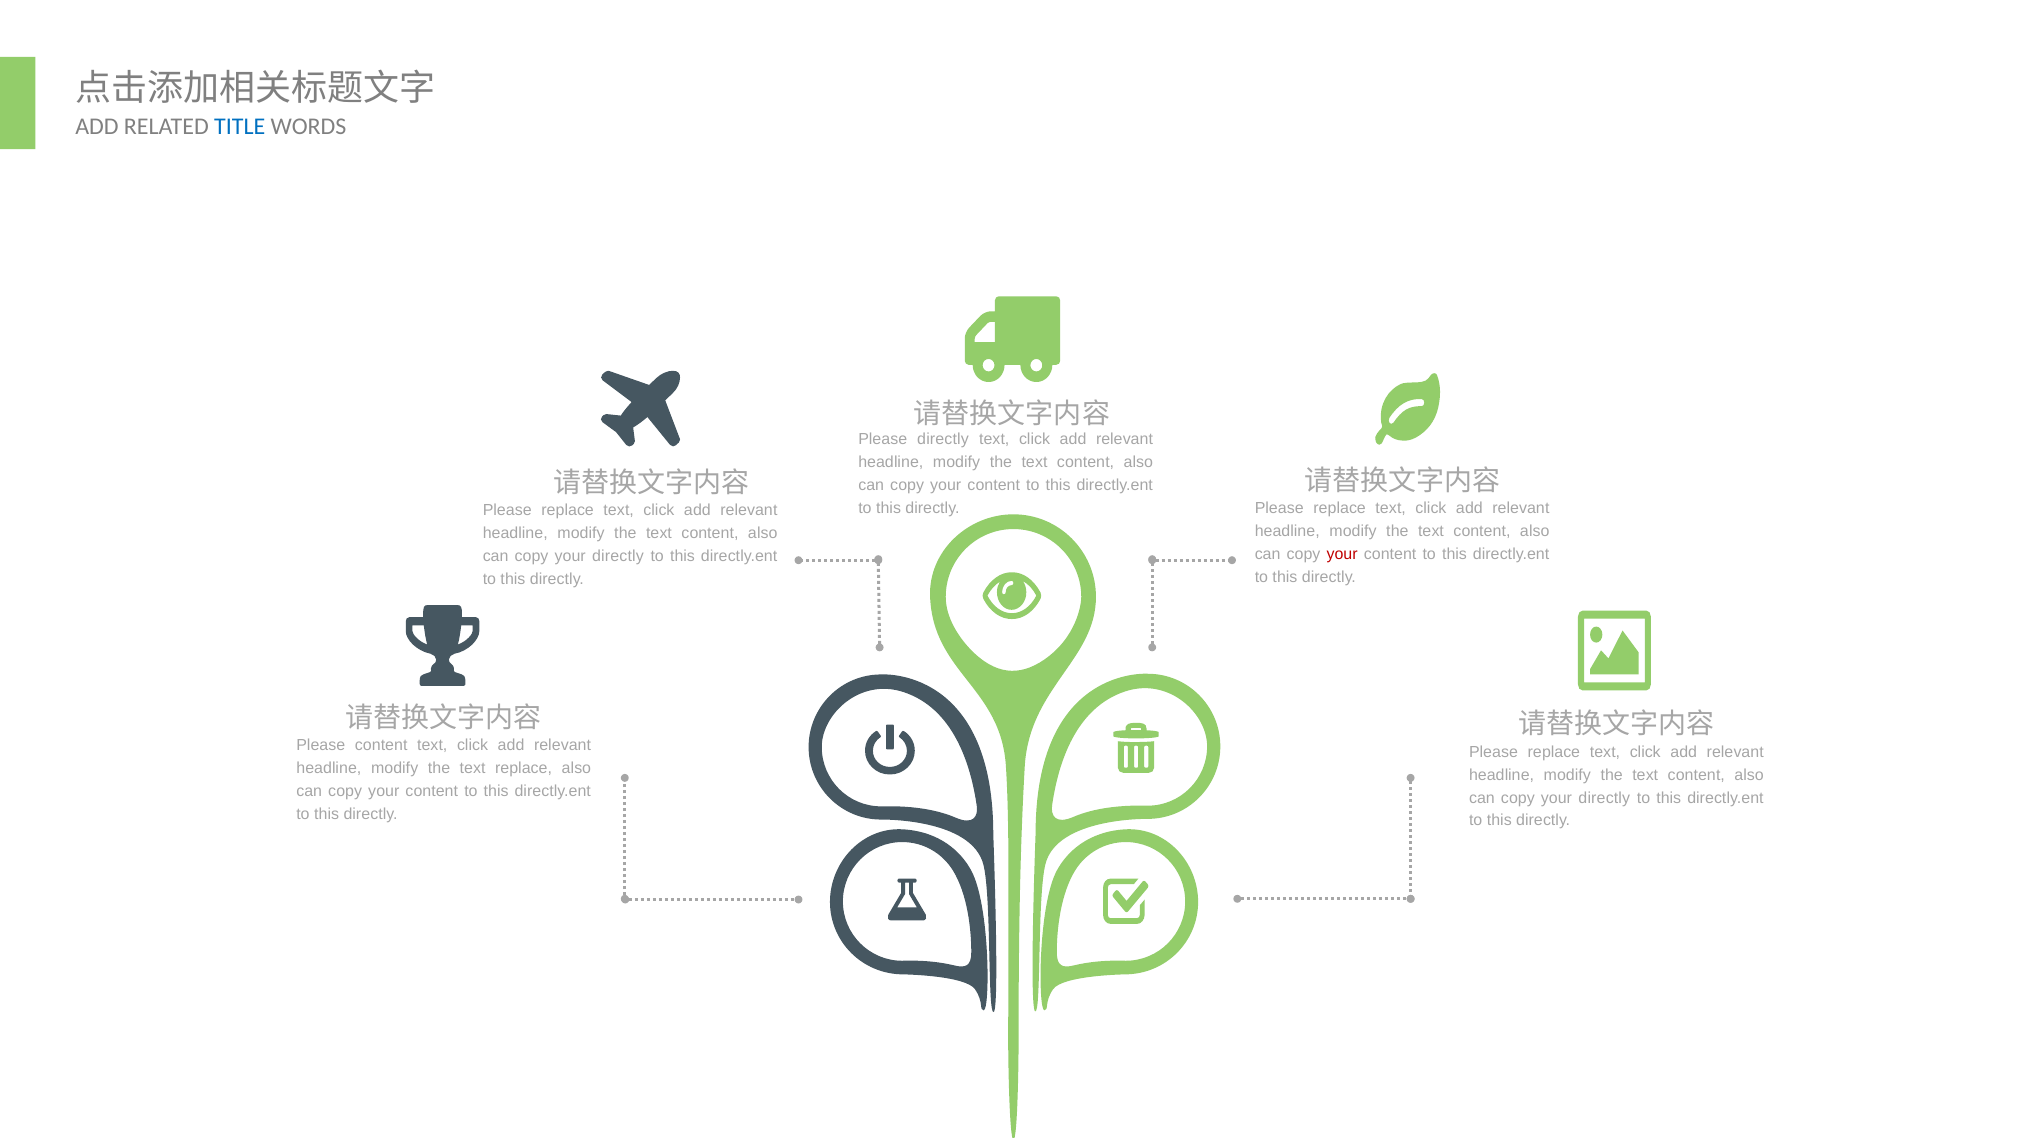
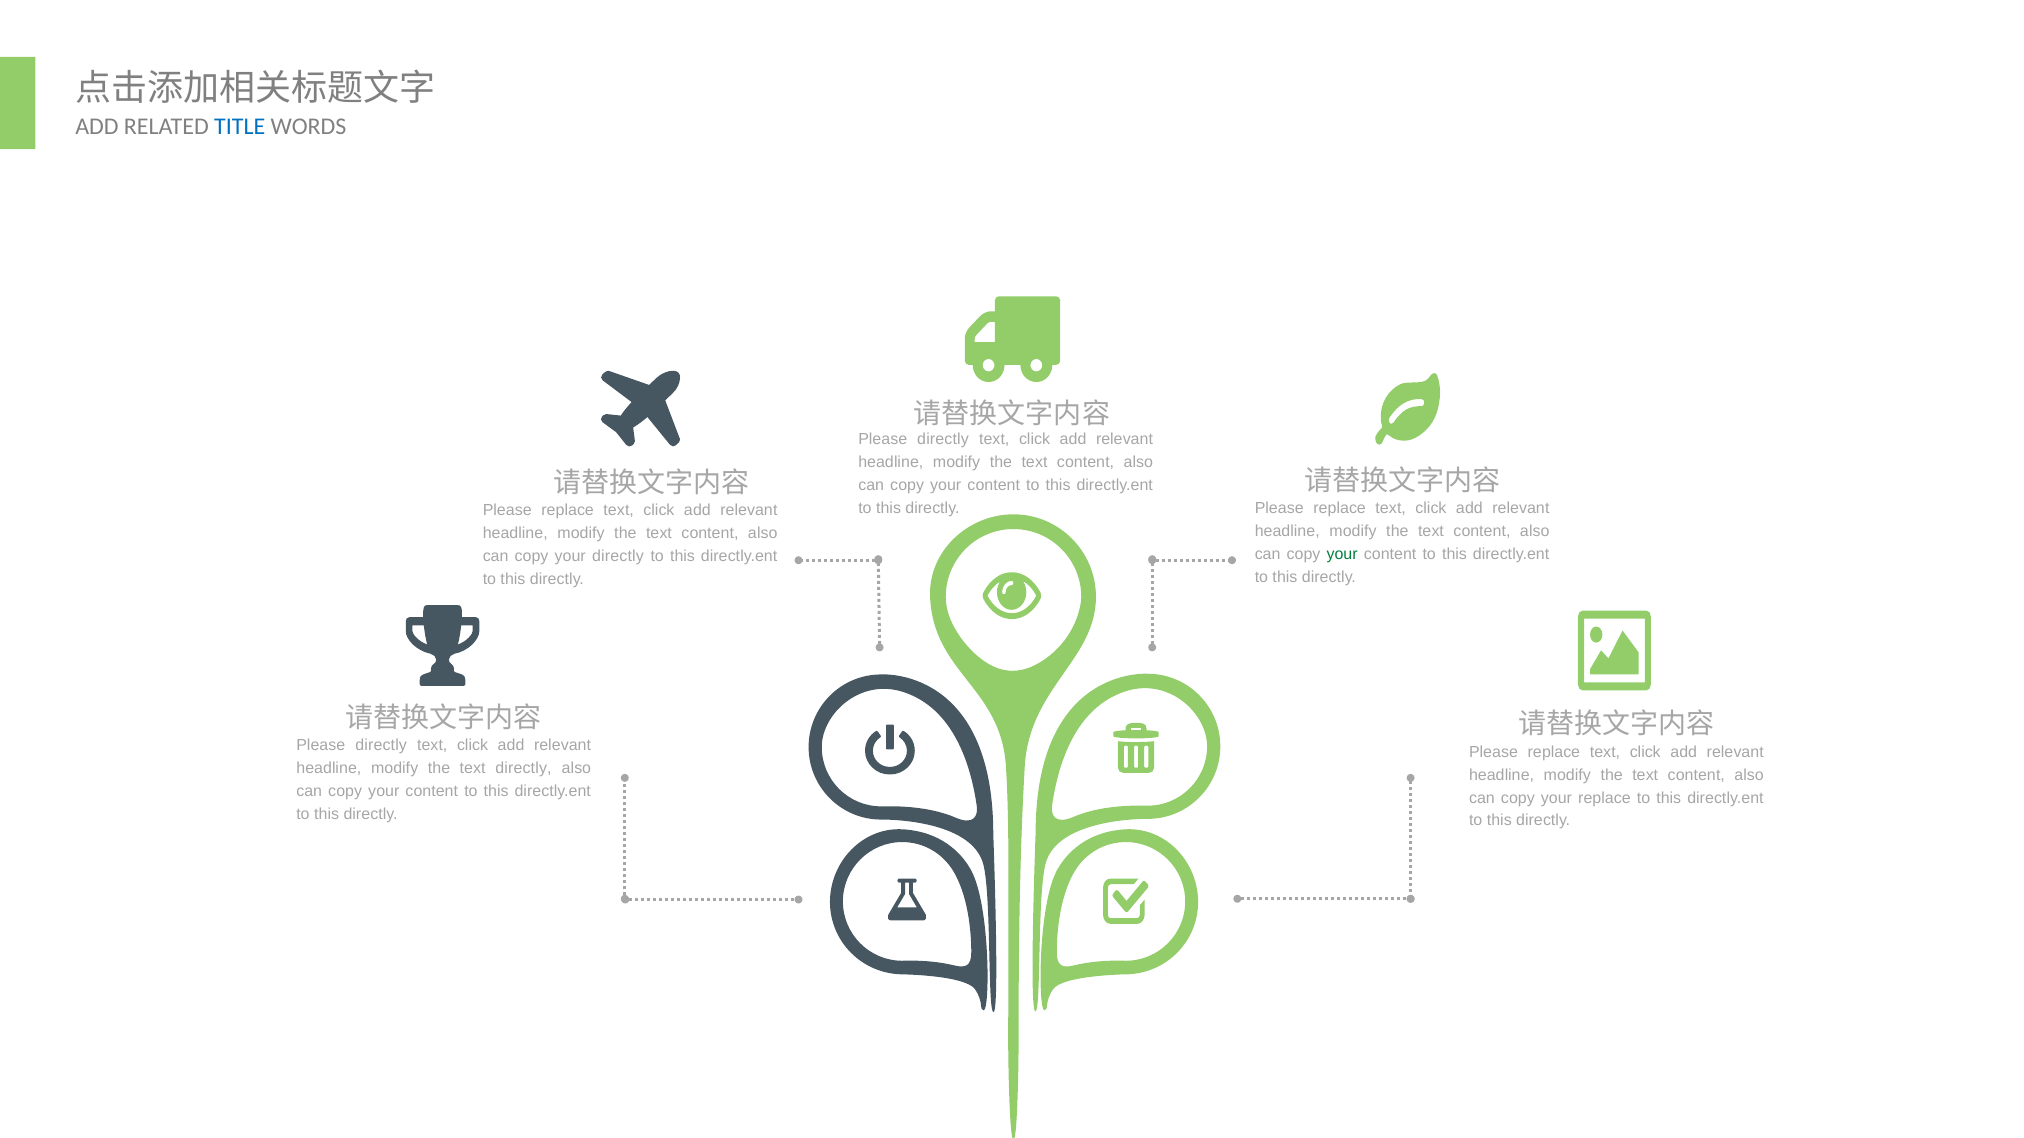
your at (1342, 555) colour: red -> green
content at (381, 746): content -> directly
text replace: replace -> directly
directly at (1604, 798): directly -> replace
